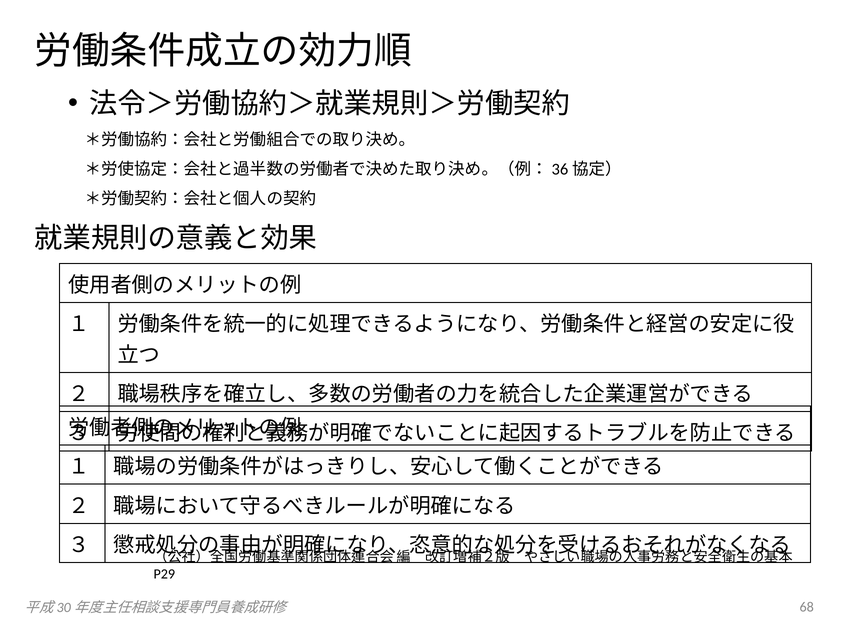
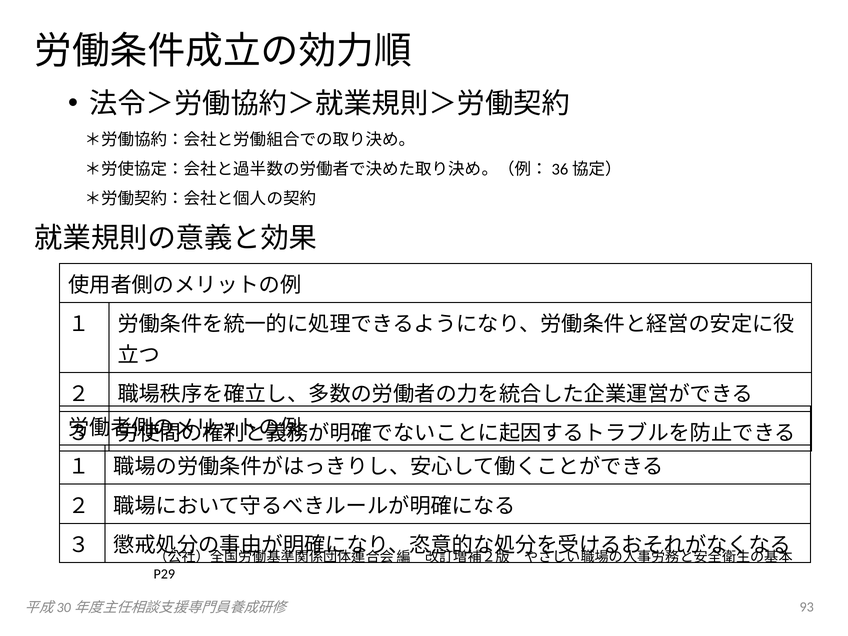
68: 68 -> 93
